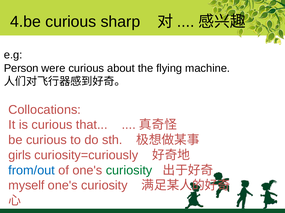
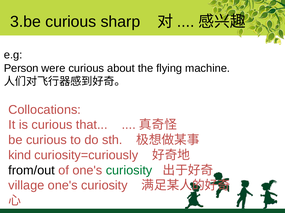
4.be: 4.be -> 3.be
girls: girls -> kind
from/out colour: blue -> black
myself: myself -> village
